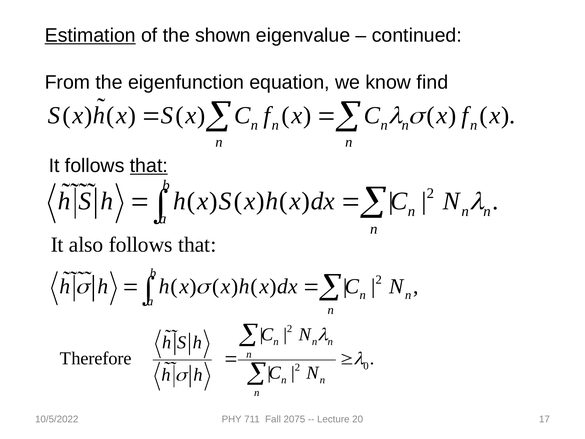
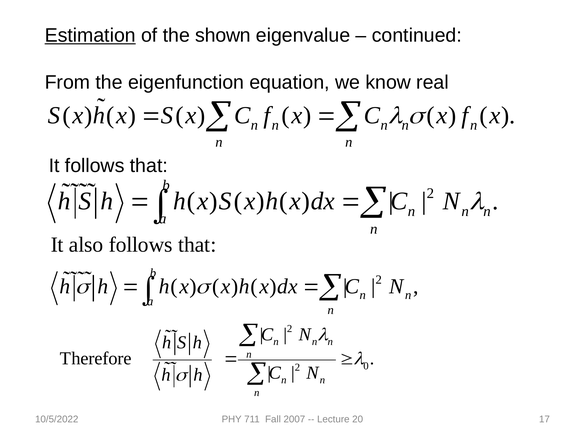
find: find -> real
that at (149, 166) underline: present -> none
2075: 2075 -> 2007
